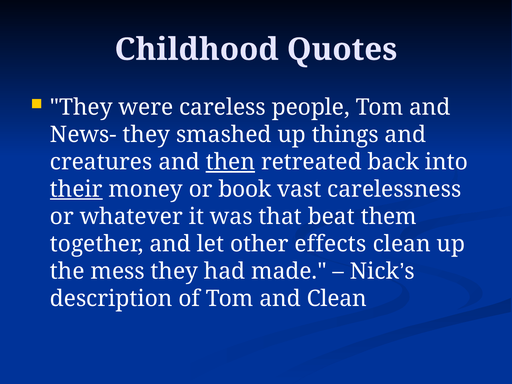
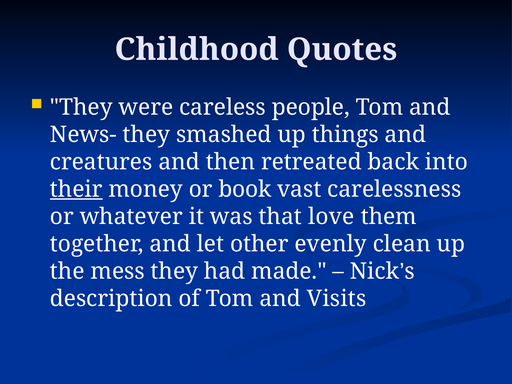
then underline: present -> none
beat: beat -> love
effects: effects -> evenly
and Clean: Clean -> Visits
